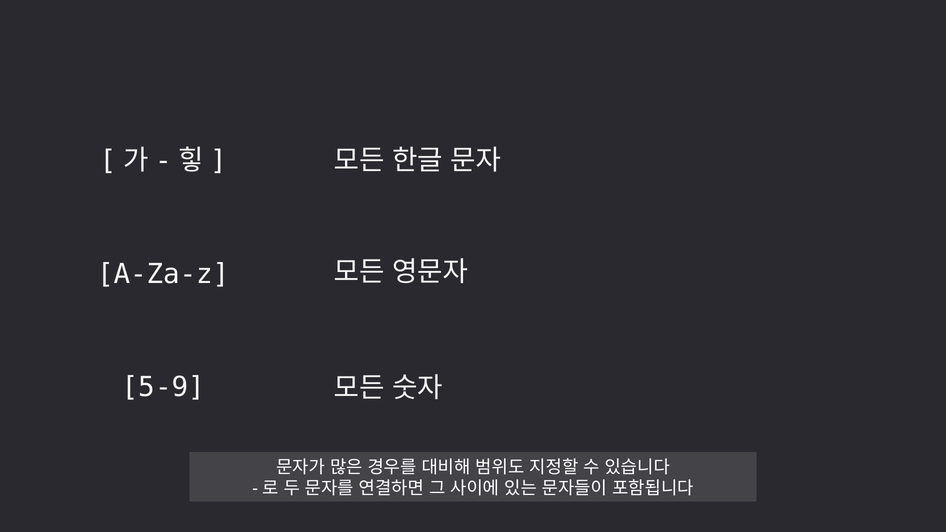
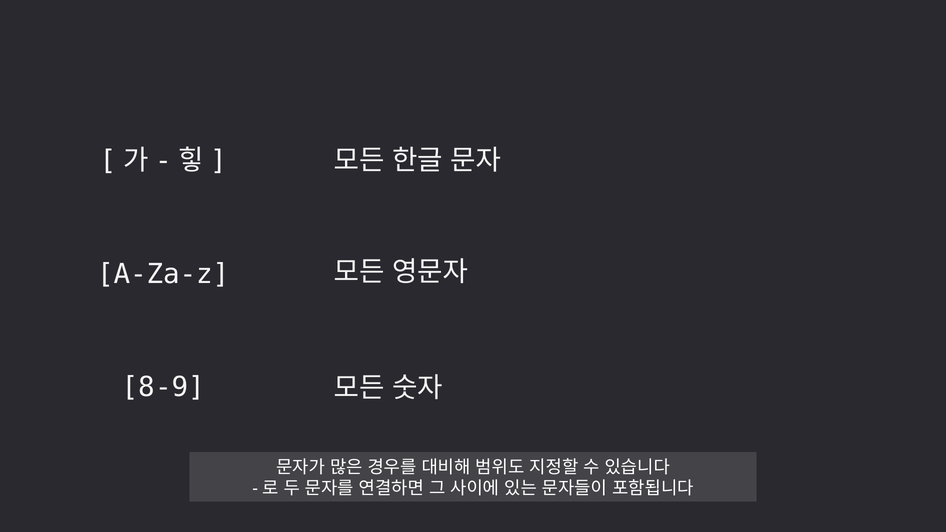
5-9: 5-9 -> 8-9
